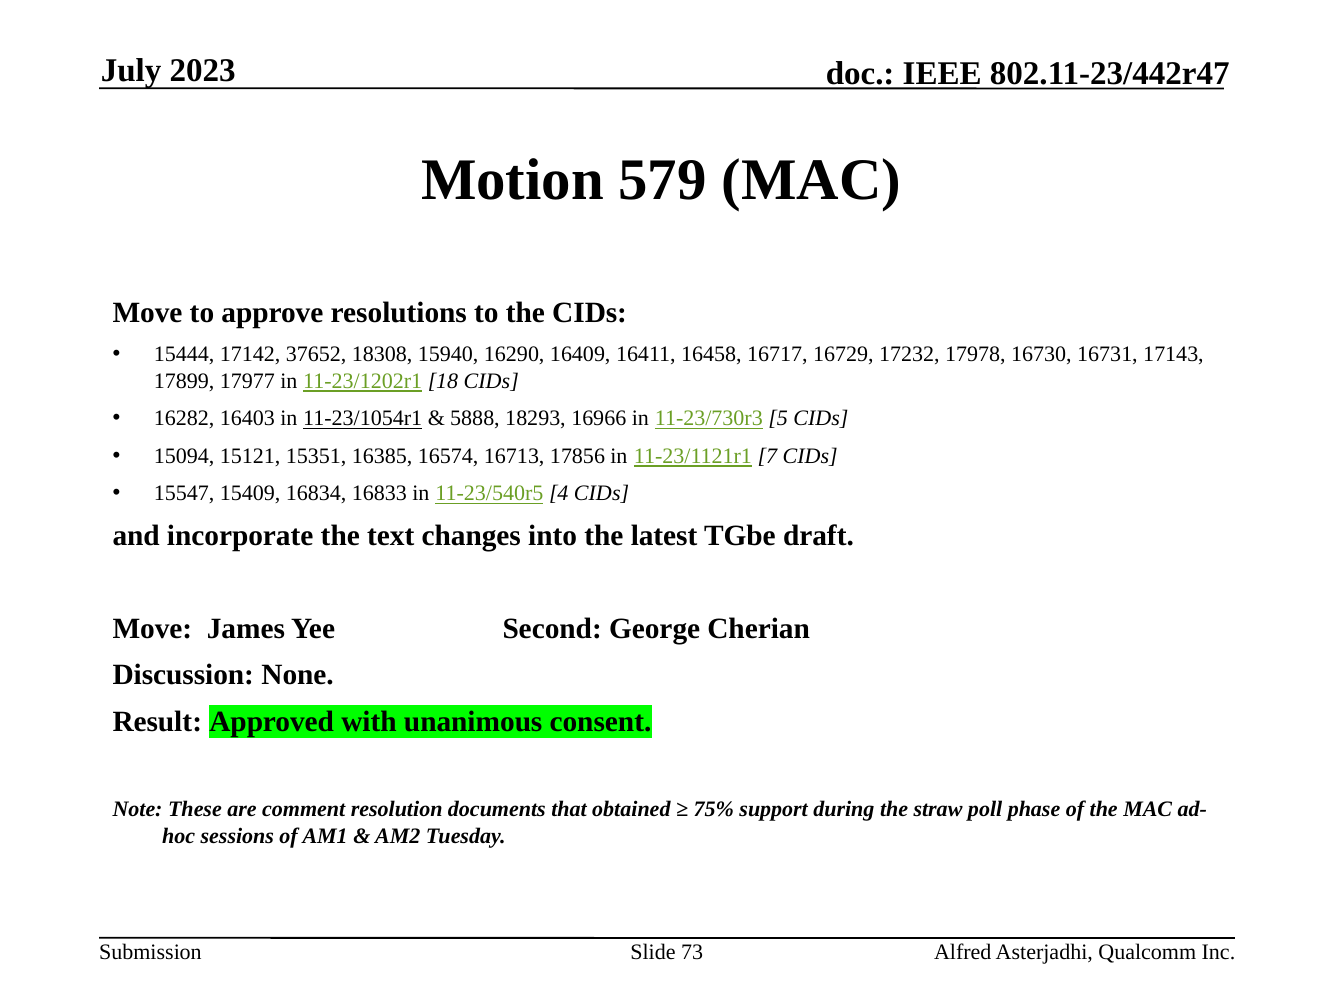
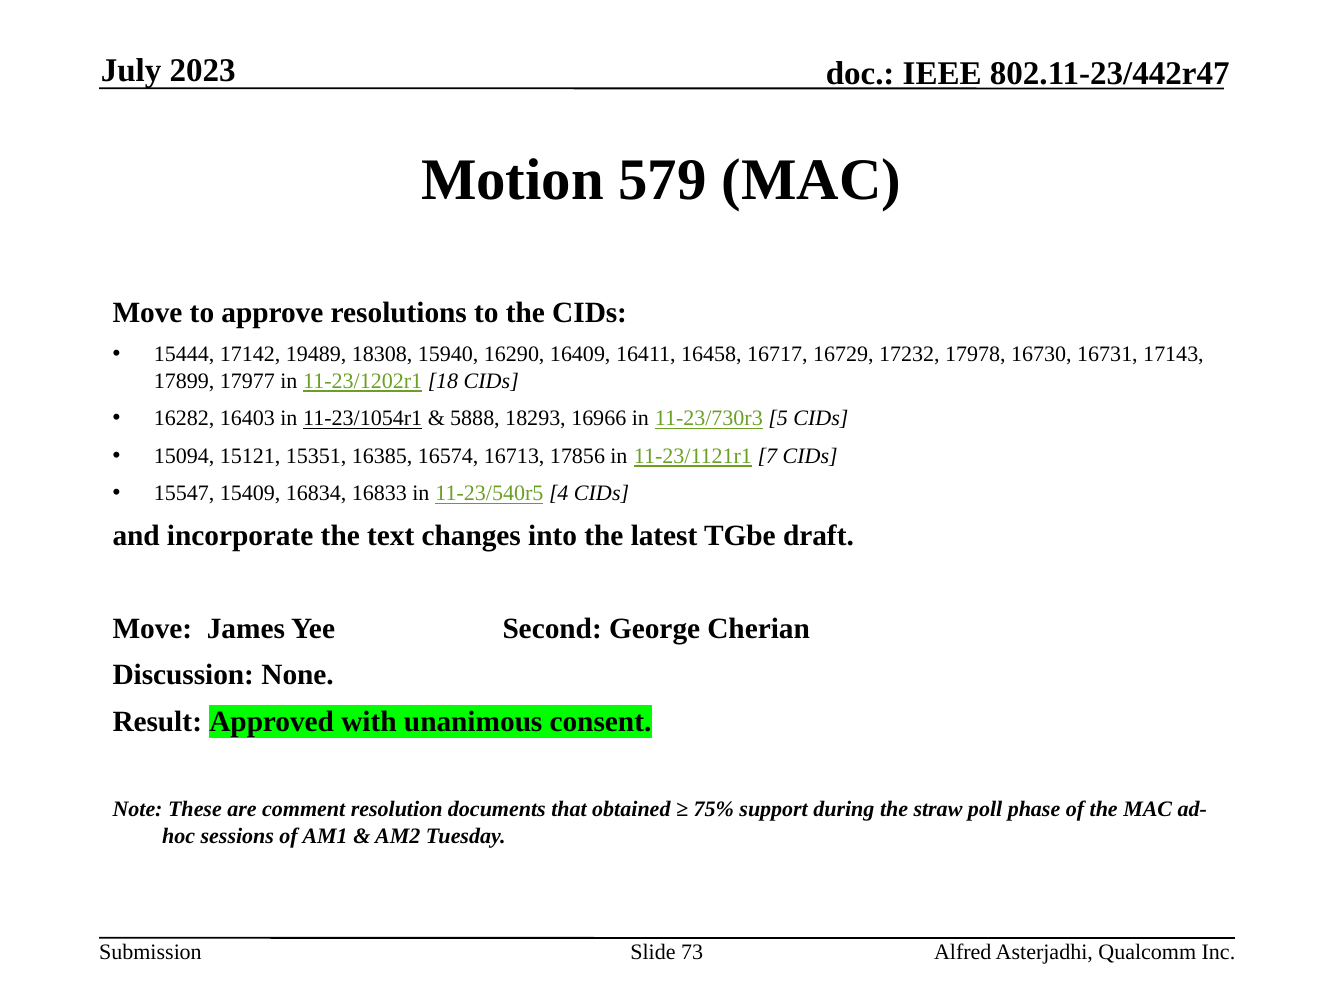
37652: 37652 -> 19489
